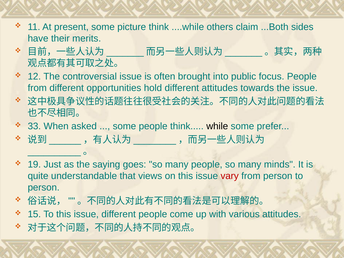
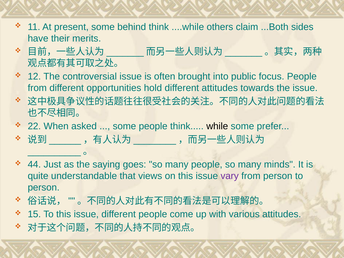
picture: picture -> behind
33: 33 -> 22
19: 19 -> 44
vary colour: red -> purple
